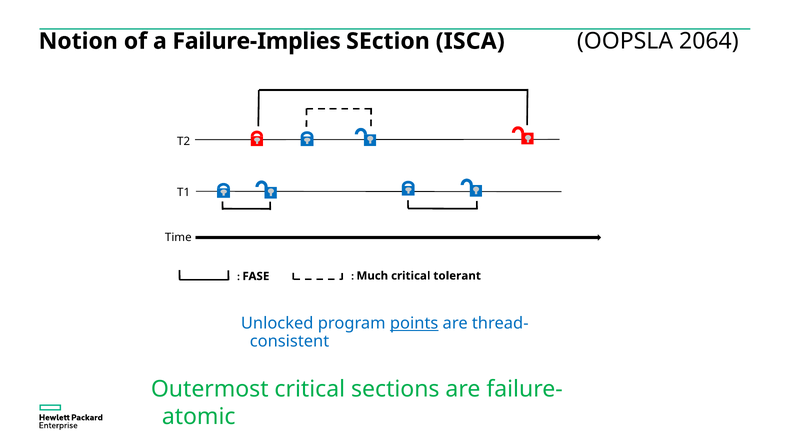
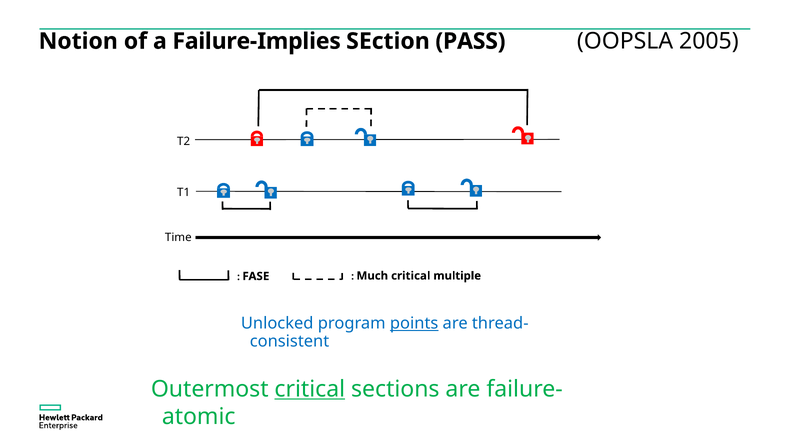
ISCA: ISCA -> PASS
2064: 2064 -> 2005
tolerant: tolerant -> multiple
critical at (310, 389) underline: none -> present
